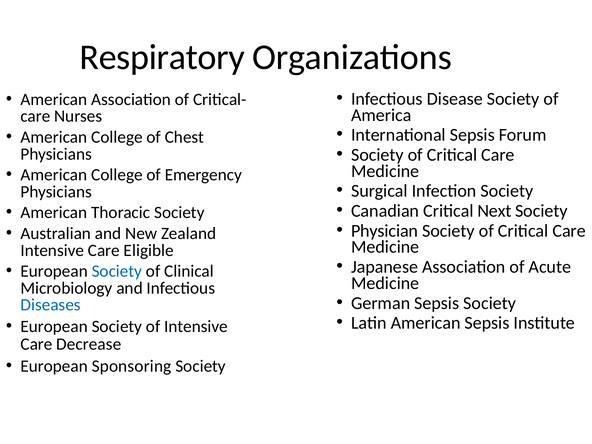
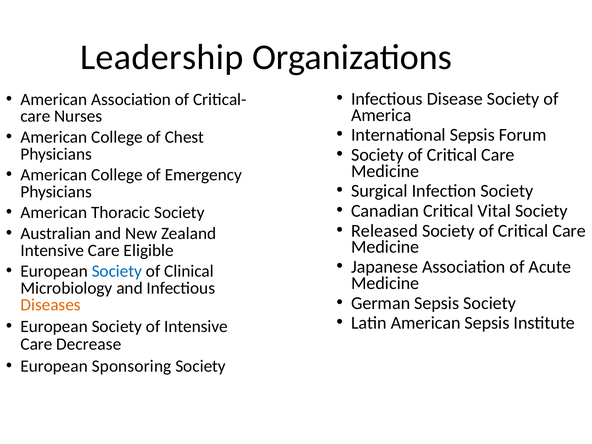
Respiratory: Respiratory -> Leadership
Next: Next -> Vital
Physician: Physician -> Released
Diseases colour: blue -> orange
